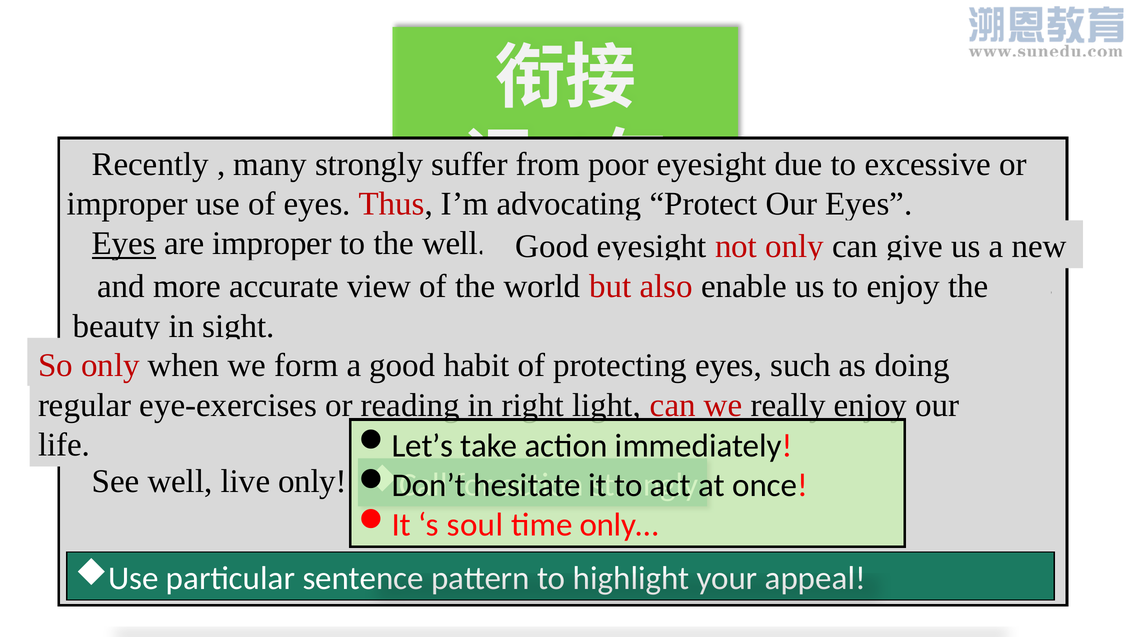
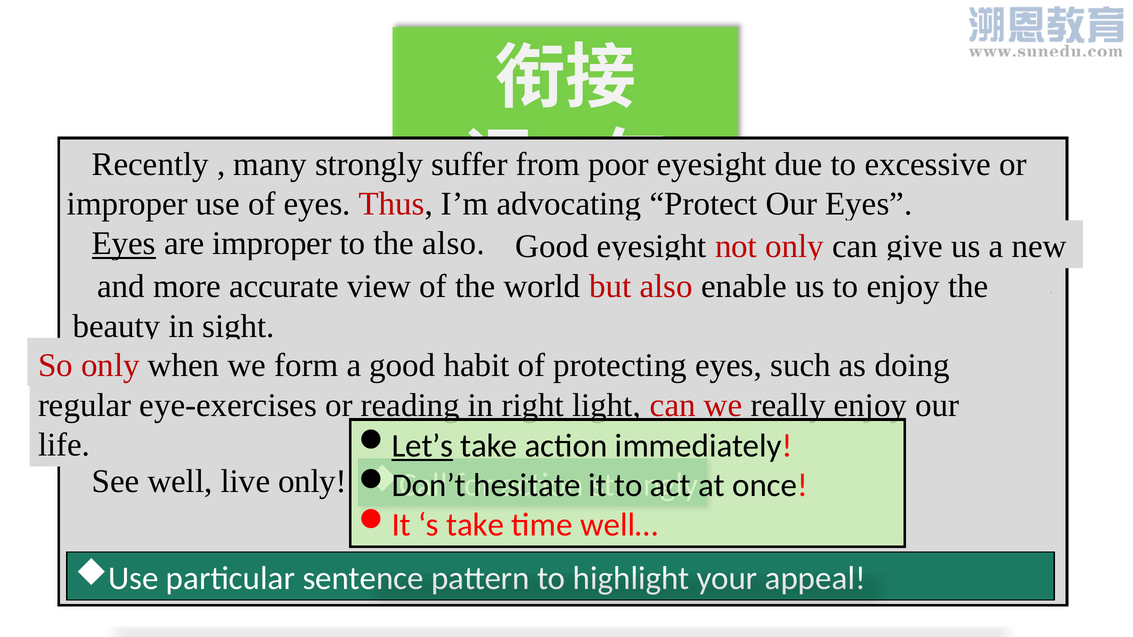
the well: well -> also
Let’s underline: none -> present
s soul: soul -> take
only…: only… -> well…
